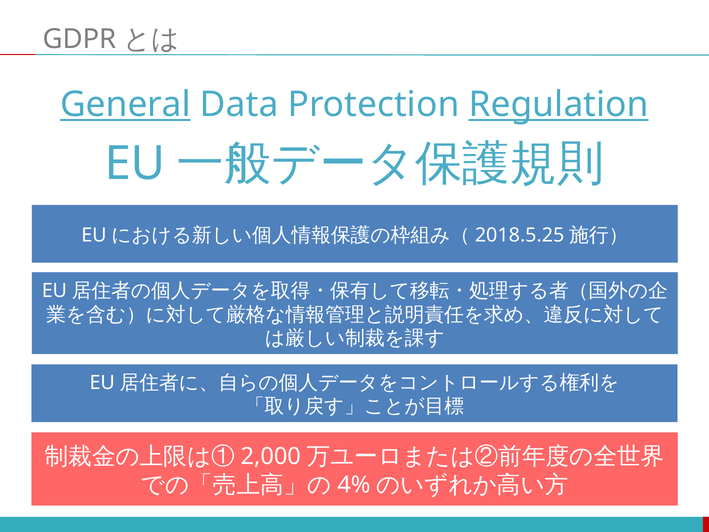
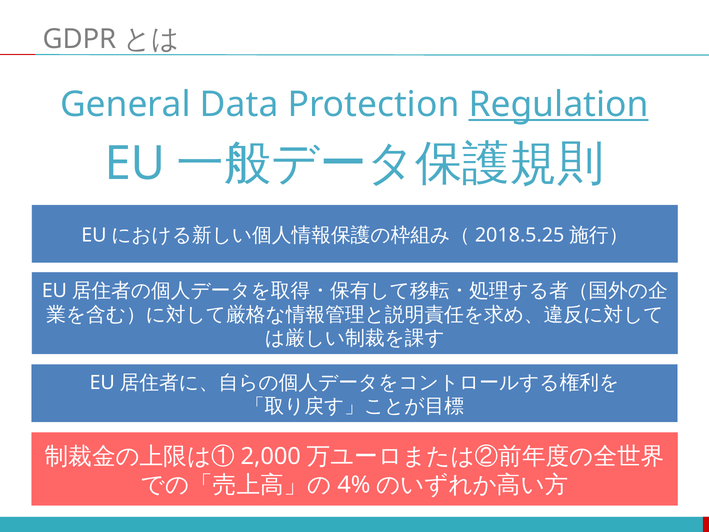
General underline: present -> none
